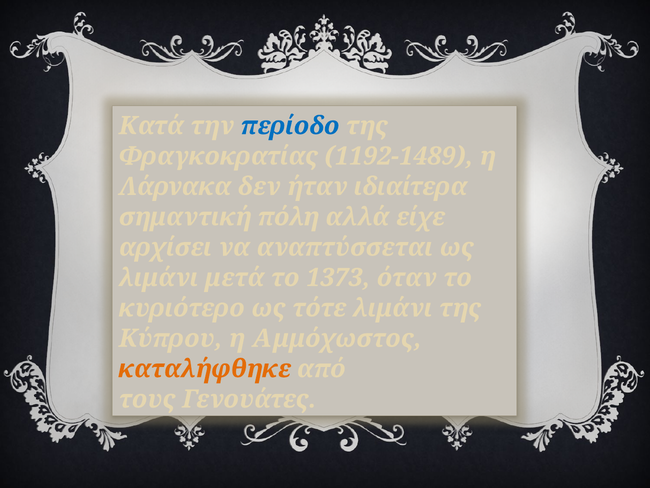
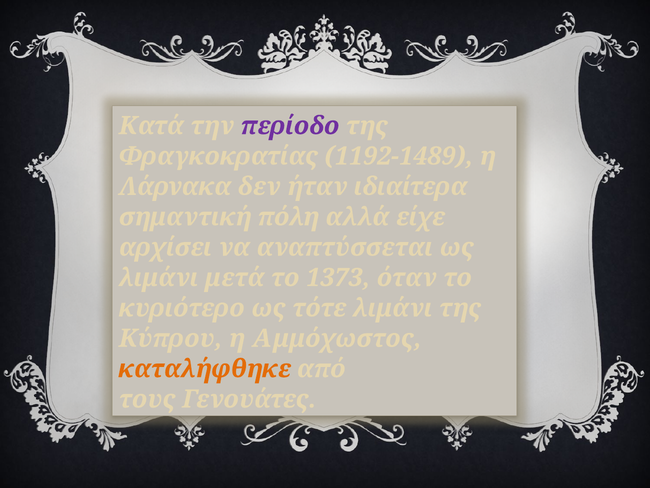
περίοδο colour: blue -> purple
